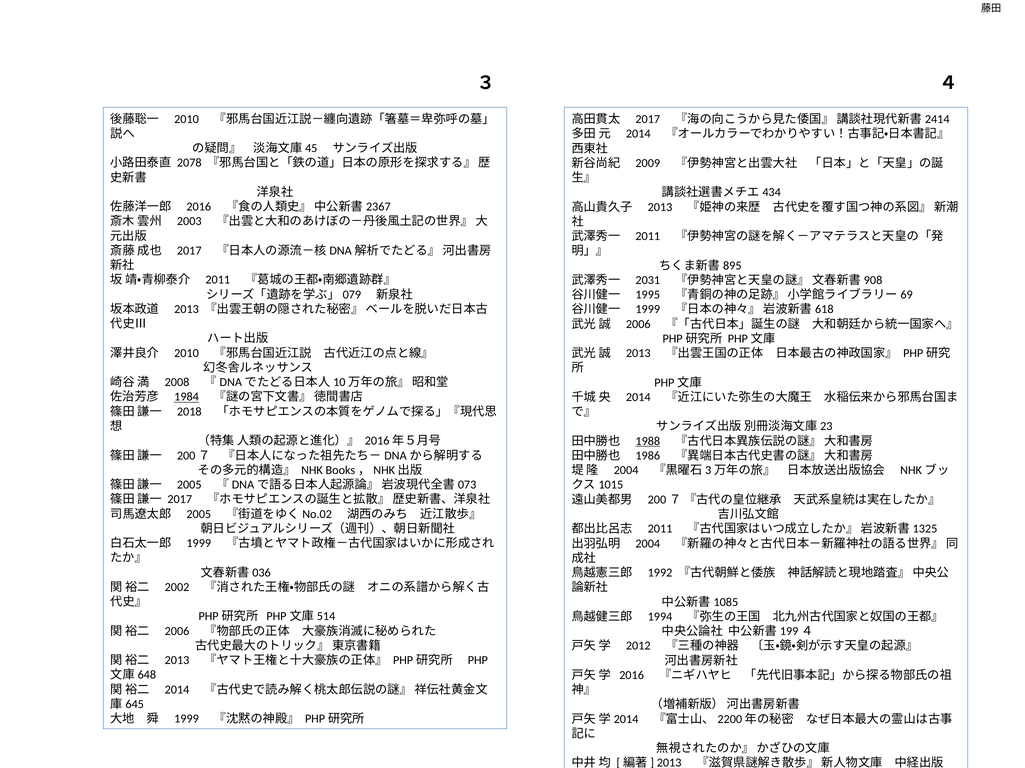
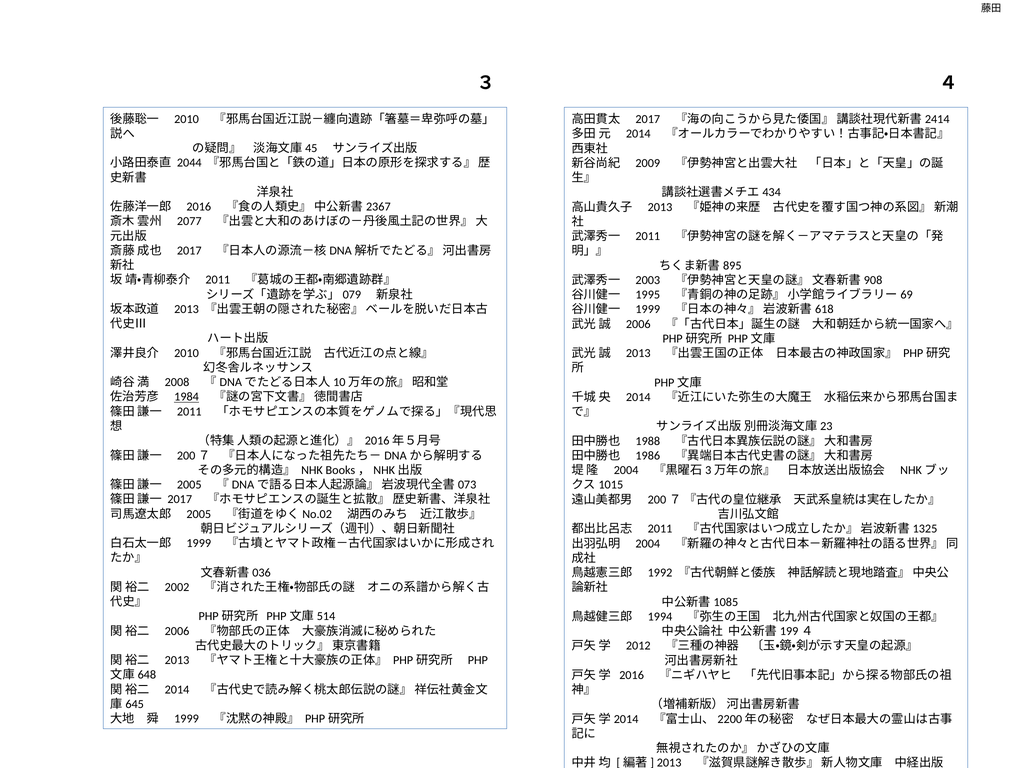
2078: 2078 -> 2044
2003: 2003 -> 2077
2031: 2031 -> 2003
2018 at (189, 412): 2018 -> 2011
1988 underline: present -> none
